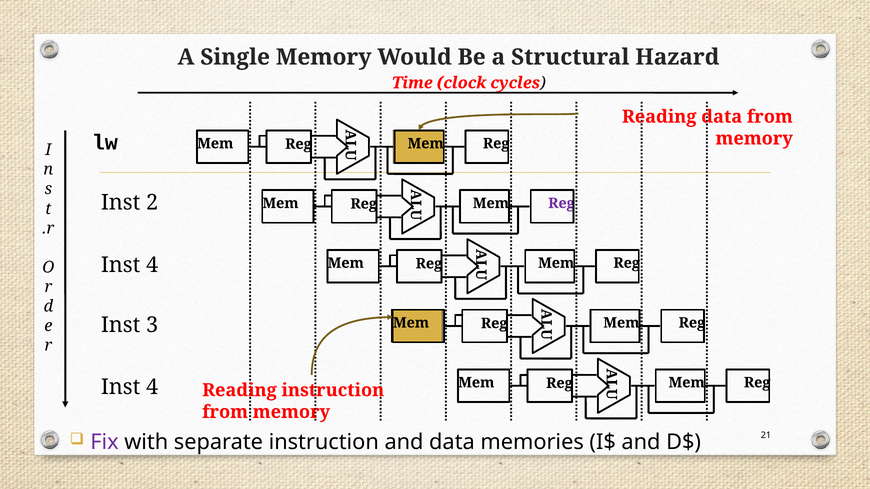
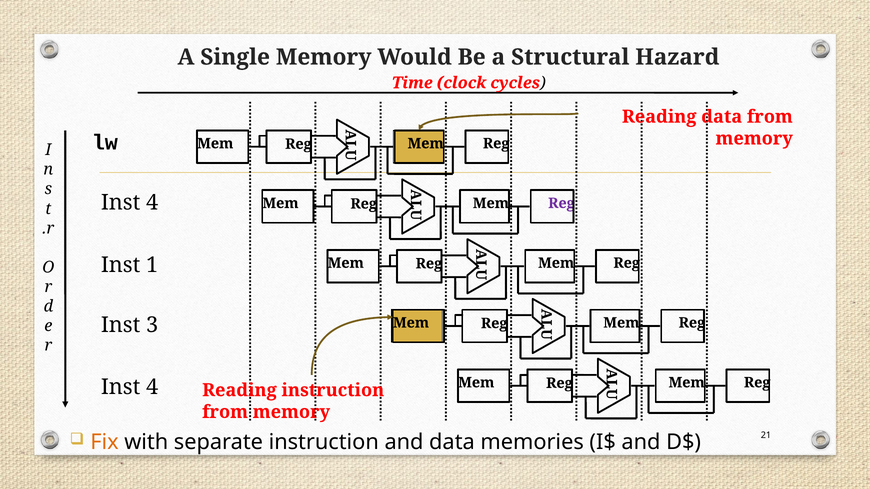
2 at (152, 203): 2 -> 4
4 at (152, 265): 4 -> 1
Fix colour: purple -> orange
